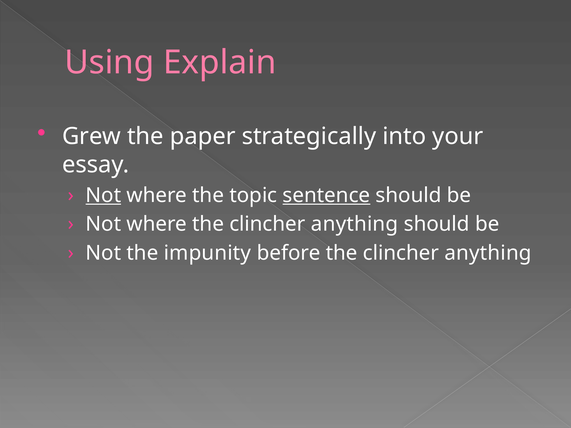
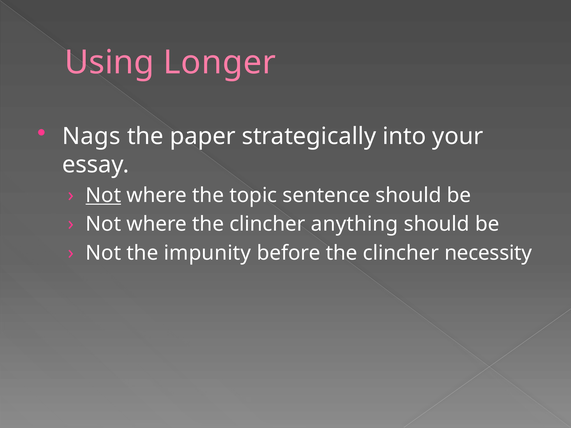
Explain: Explain -> Longer
Grew: Grew -> Nags
sentence underline: present -> none
before the clincher anything: anything -> necessity
